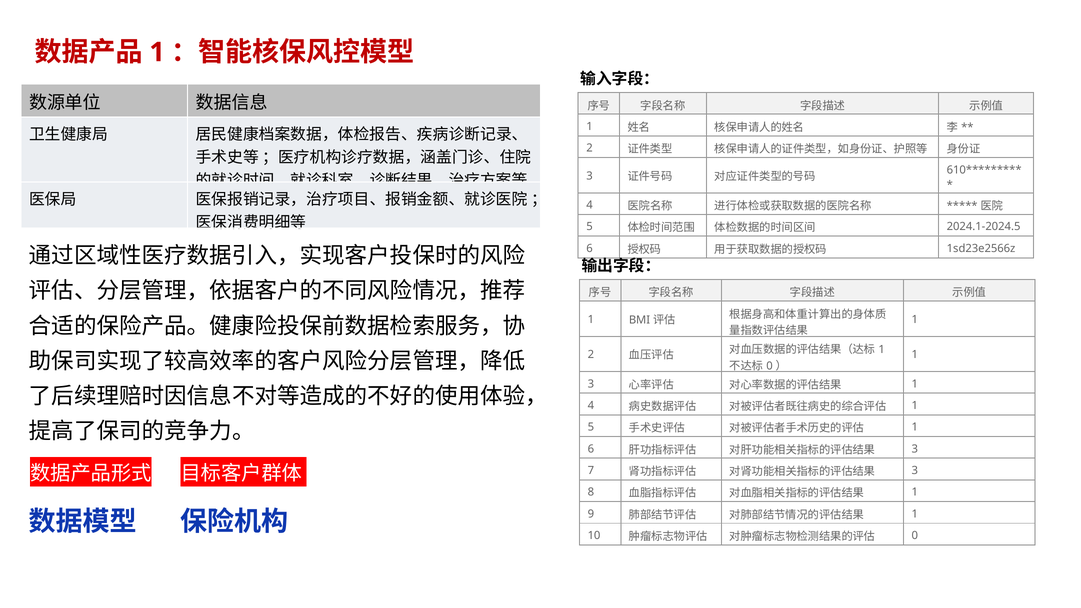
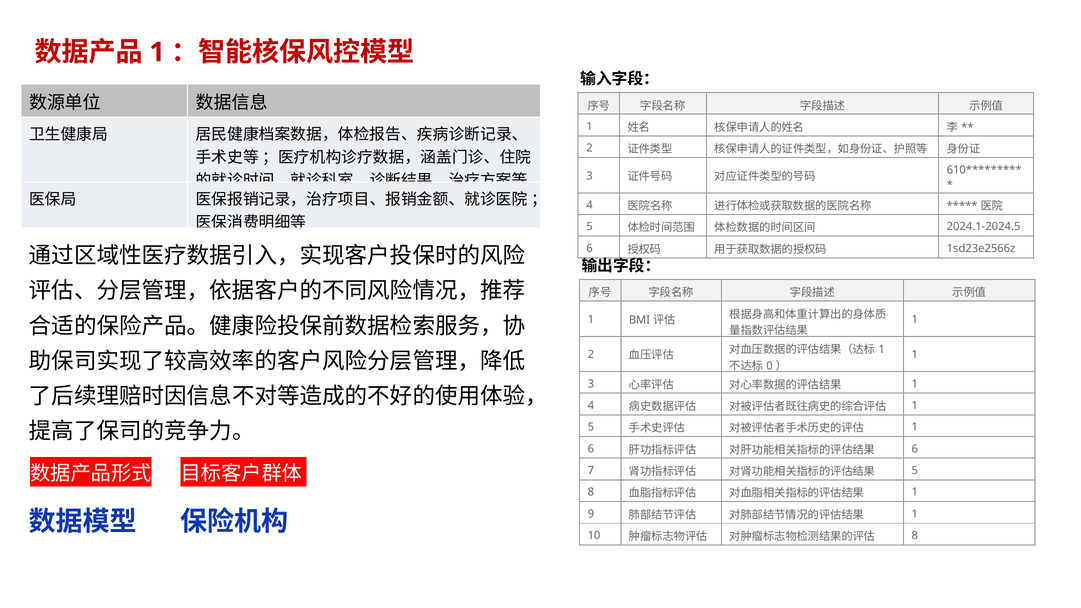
3 at (915, 449): 3 -> 6
3 at (915, 471): 3 -> 5
0 at (915, 536): 0 -> 8
